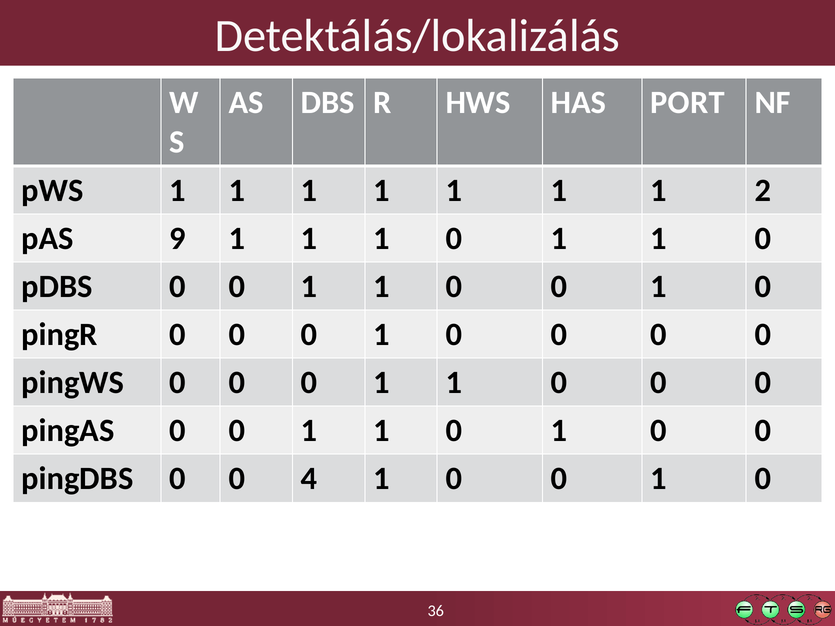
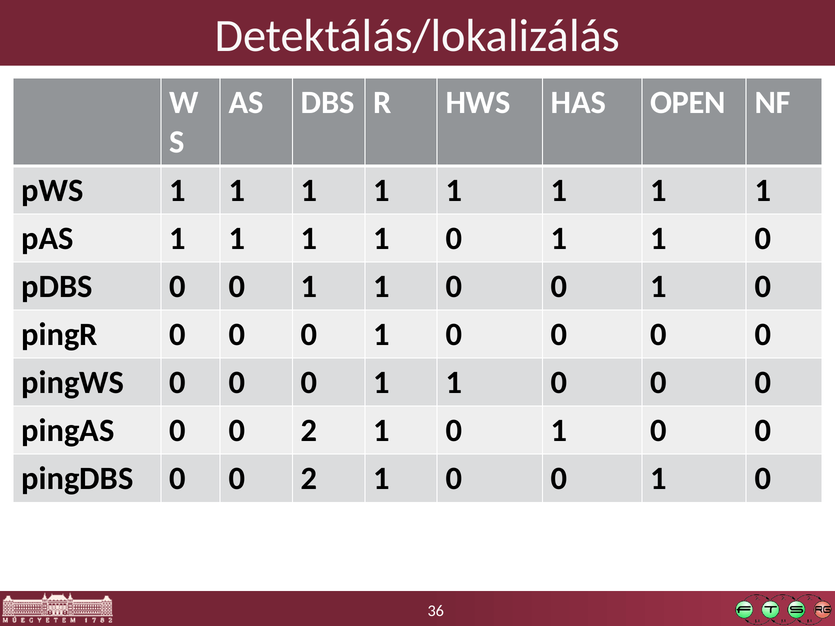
PORT: PORT -> OPEN
2 at (763, 190): 2 -> 1
pAS 9: 9 -> 1
pingAS 0 0 1: 1 -> 2
pingDBS 0 0 4: 4 -> 2
